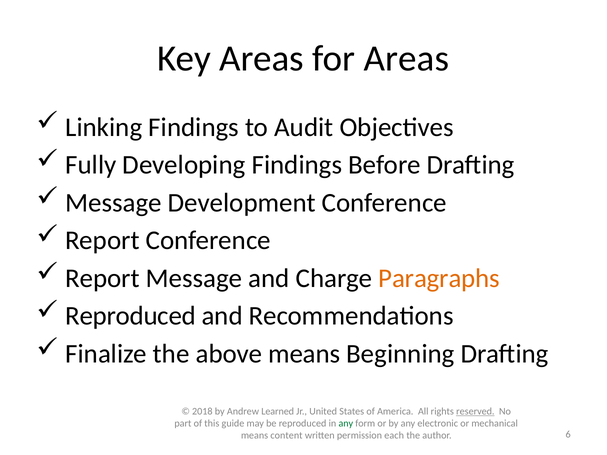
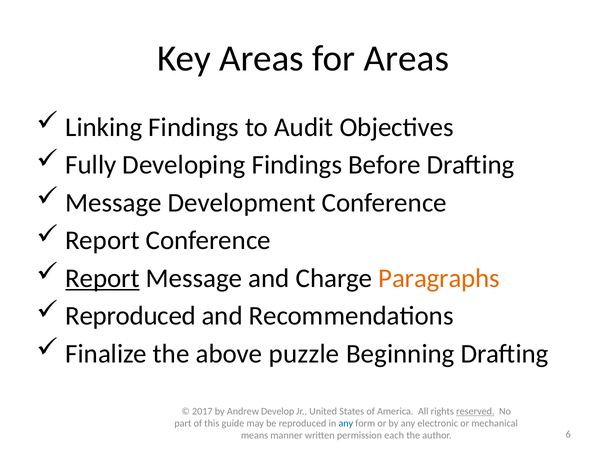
Report at (102, 278) underline: none -> present
above means: means -> puzzle
2018: 2018 -> 2017
Learned: Learned -> Develop
any at (346, 424) colour: green -> blue
content: content -> manner
